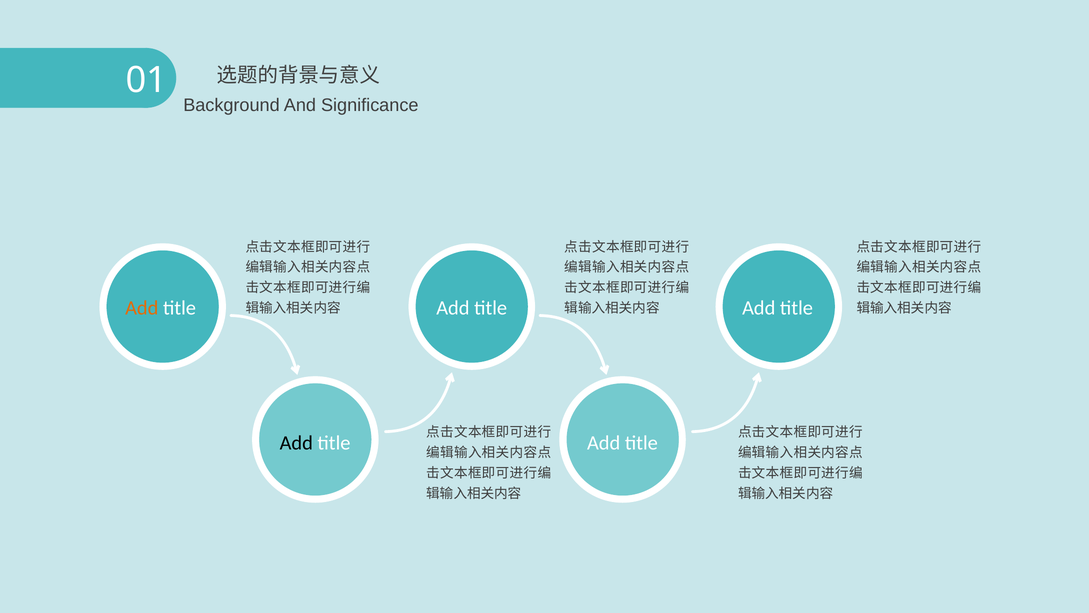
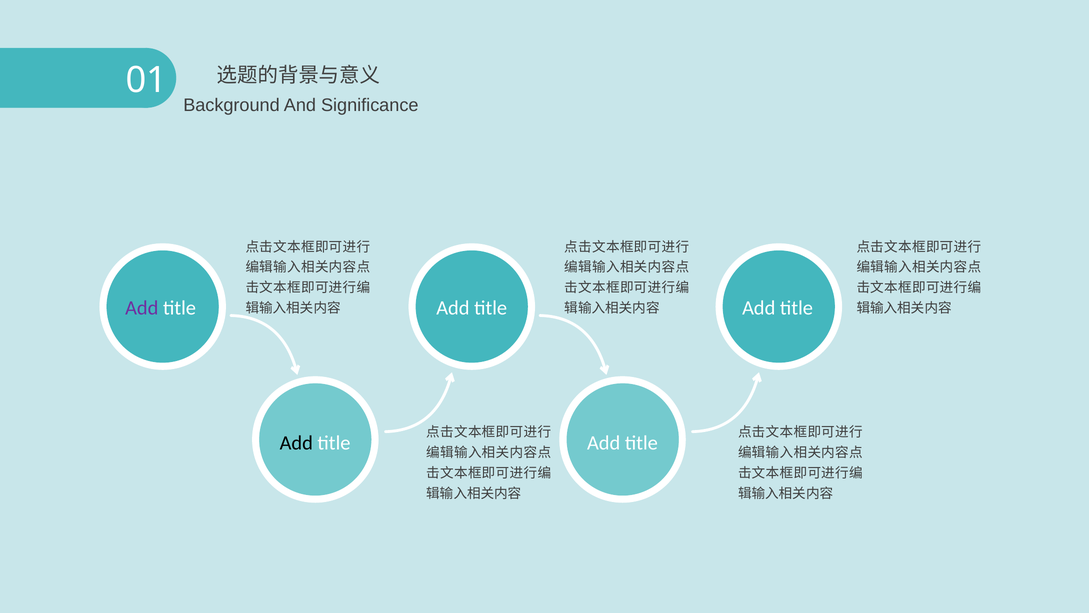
Add at (142, 308) colour: orange -> purple
